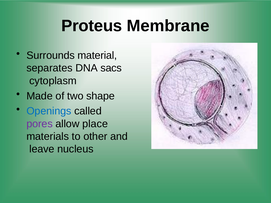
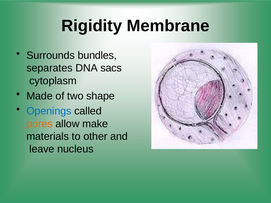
Proteus: Proteus -> Rigidity
material: material -> bundles
pores colour: purple -> orange
place: place -> make
